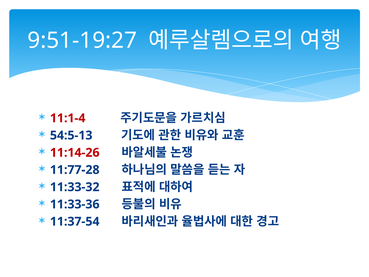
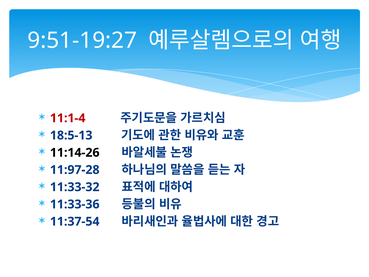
54:5-13: 54:5-13 -> 18:5-13
11:14-26 colour: red -> black
11:77-28: 11:77-28 -> 11:97-28
